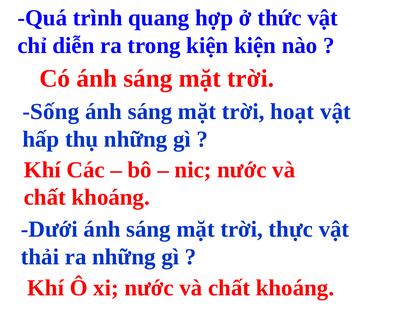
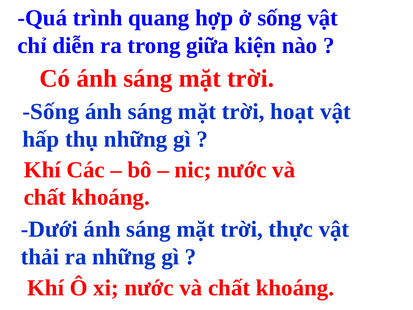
ở thức: thức -> sống
trong kiện: kiện -> giữa
